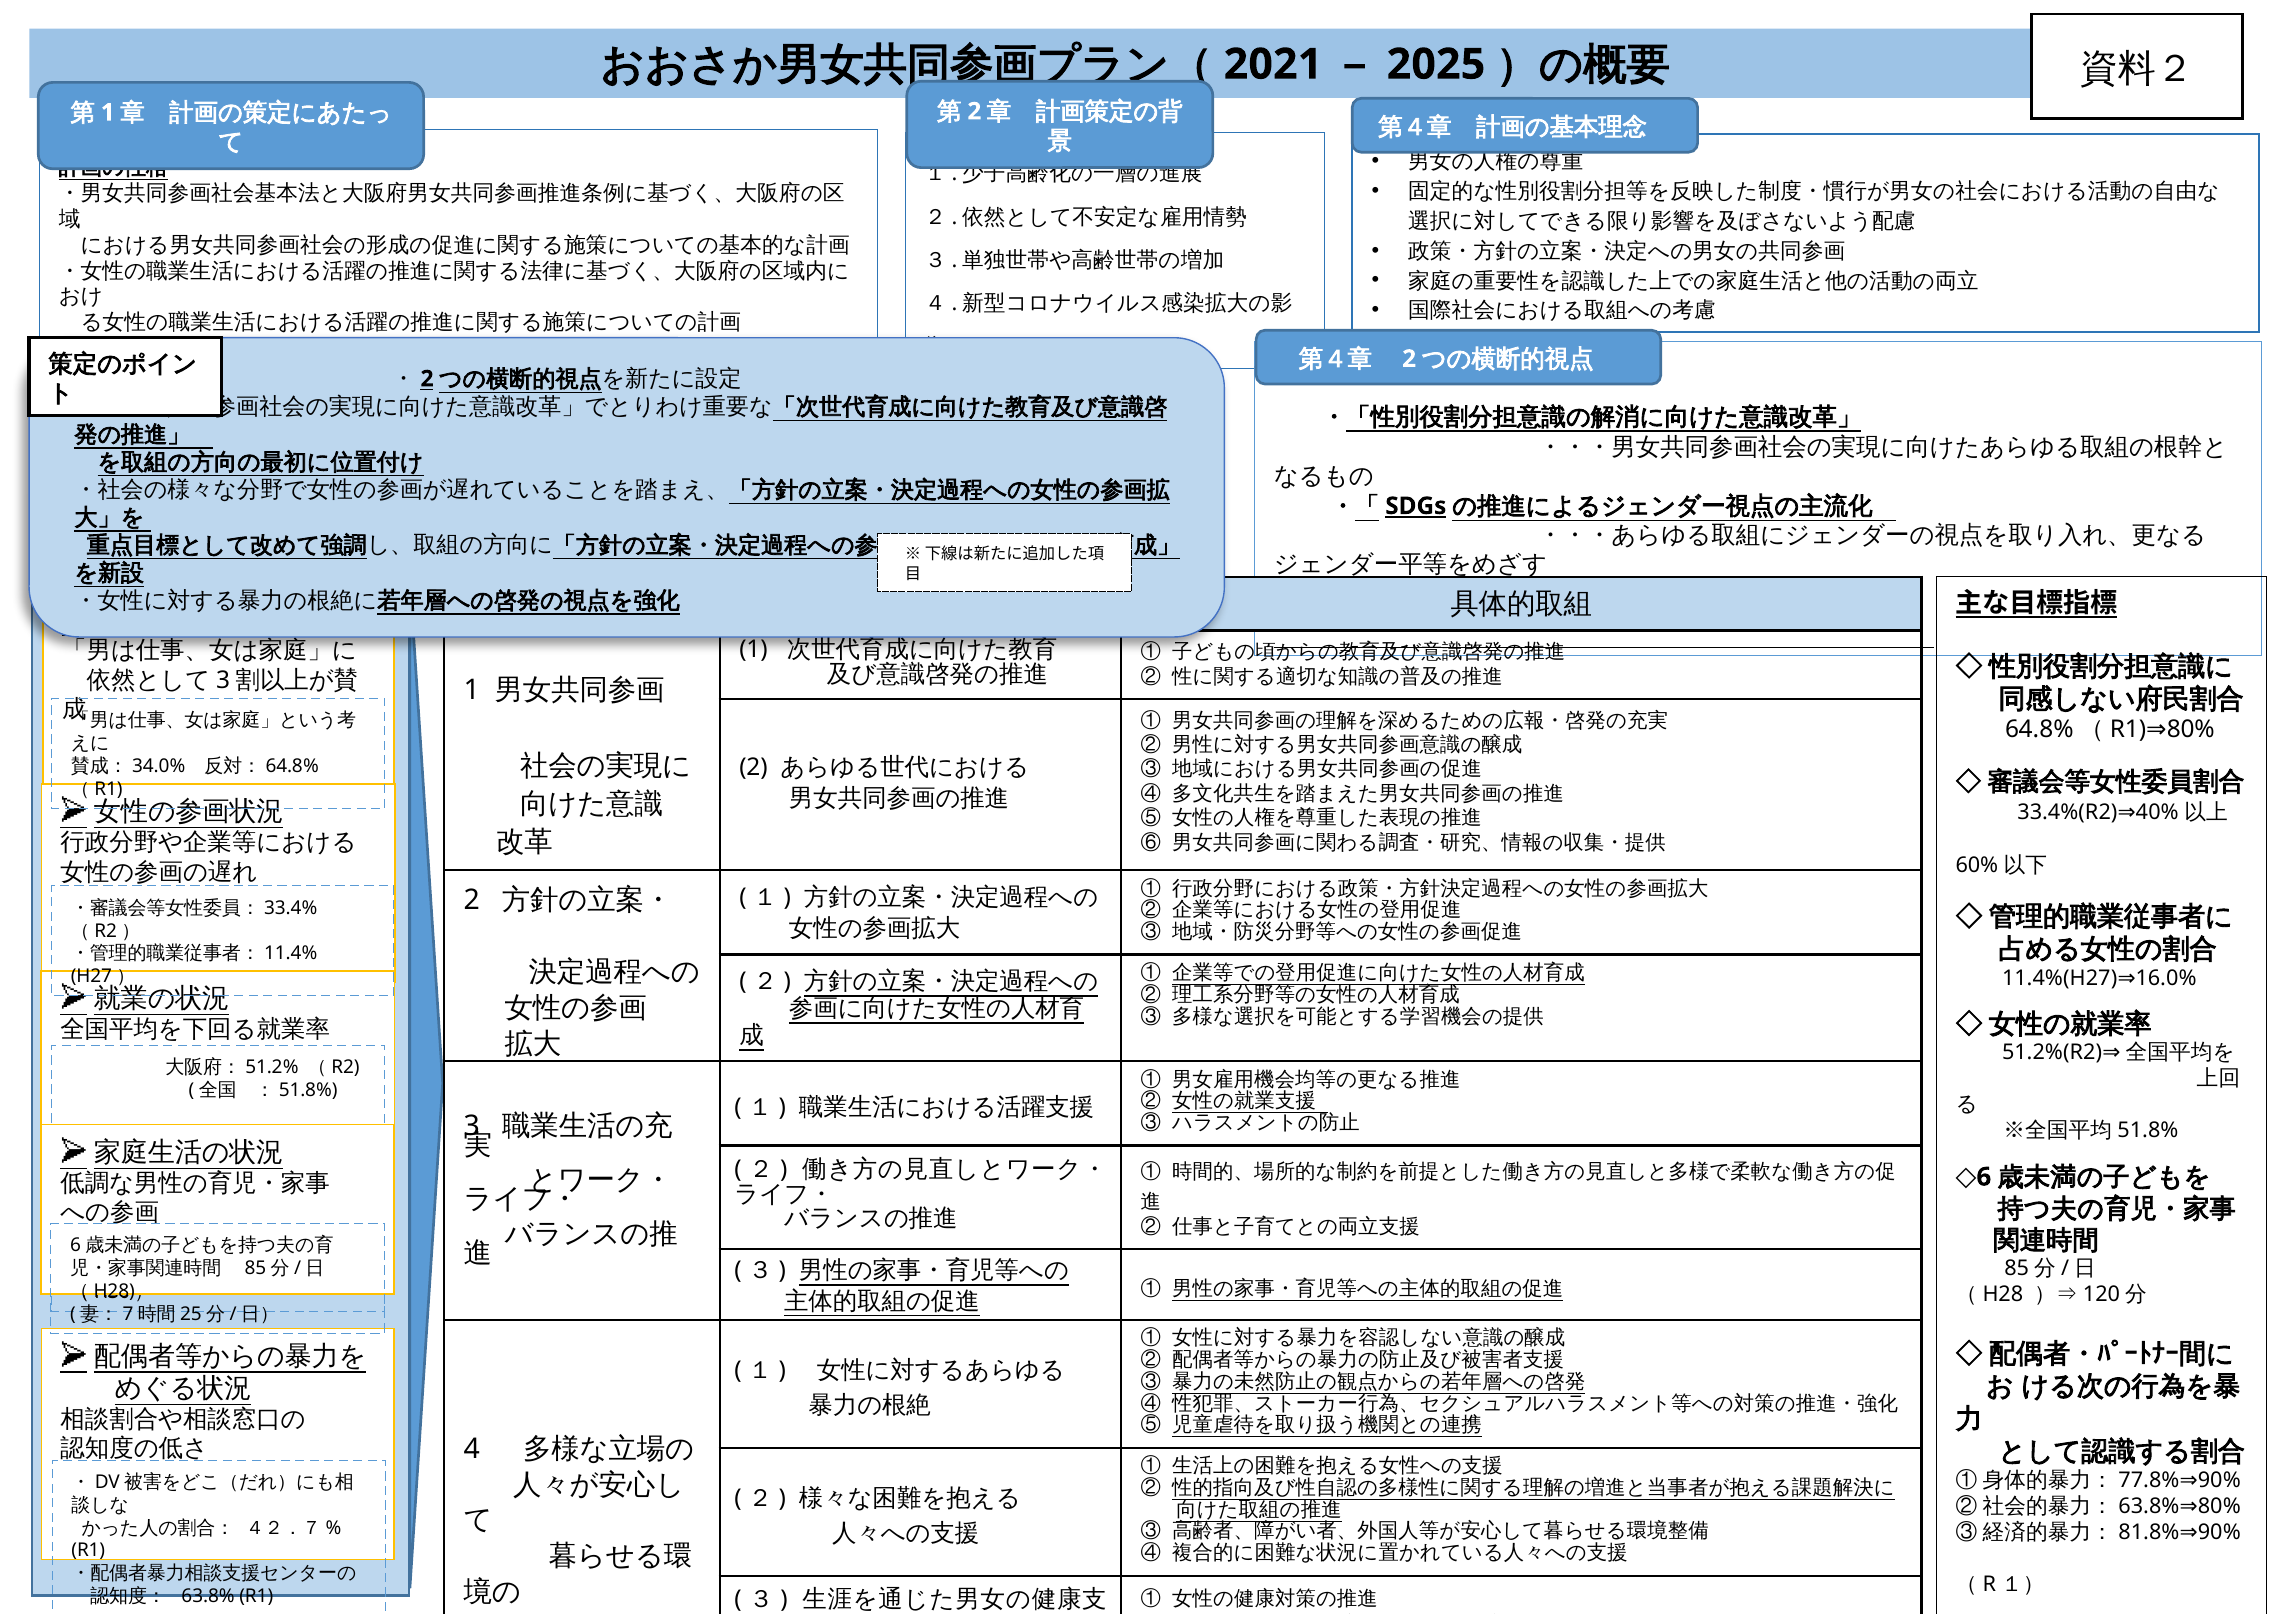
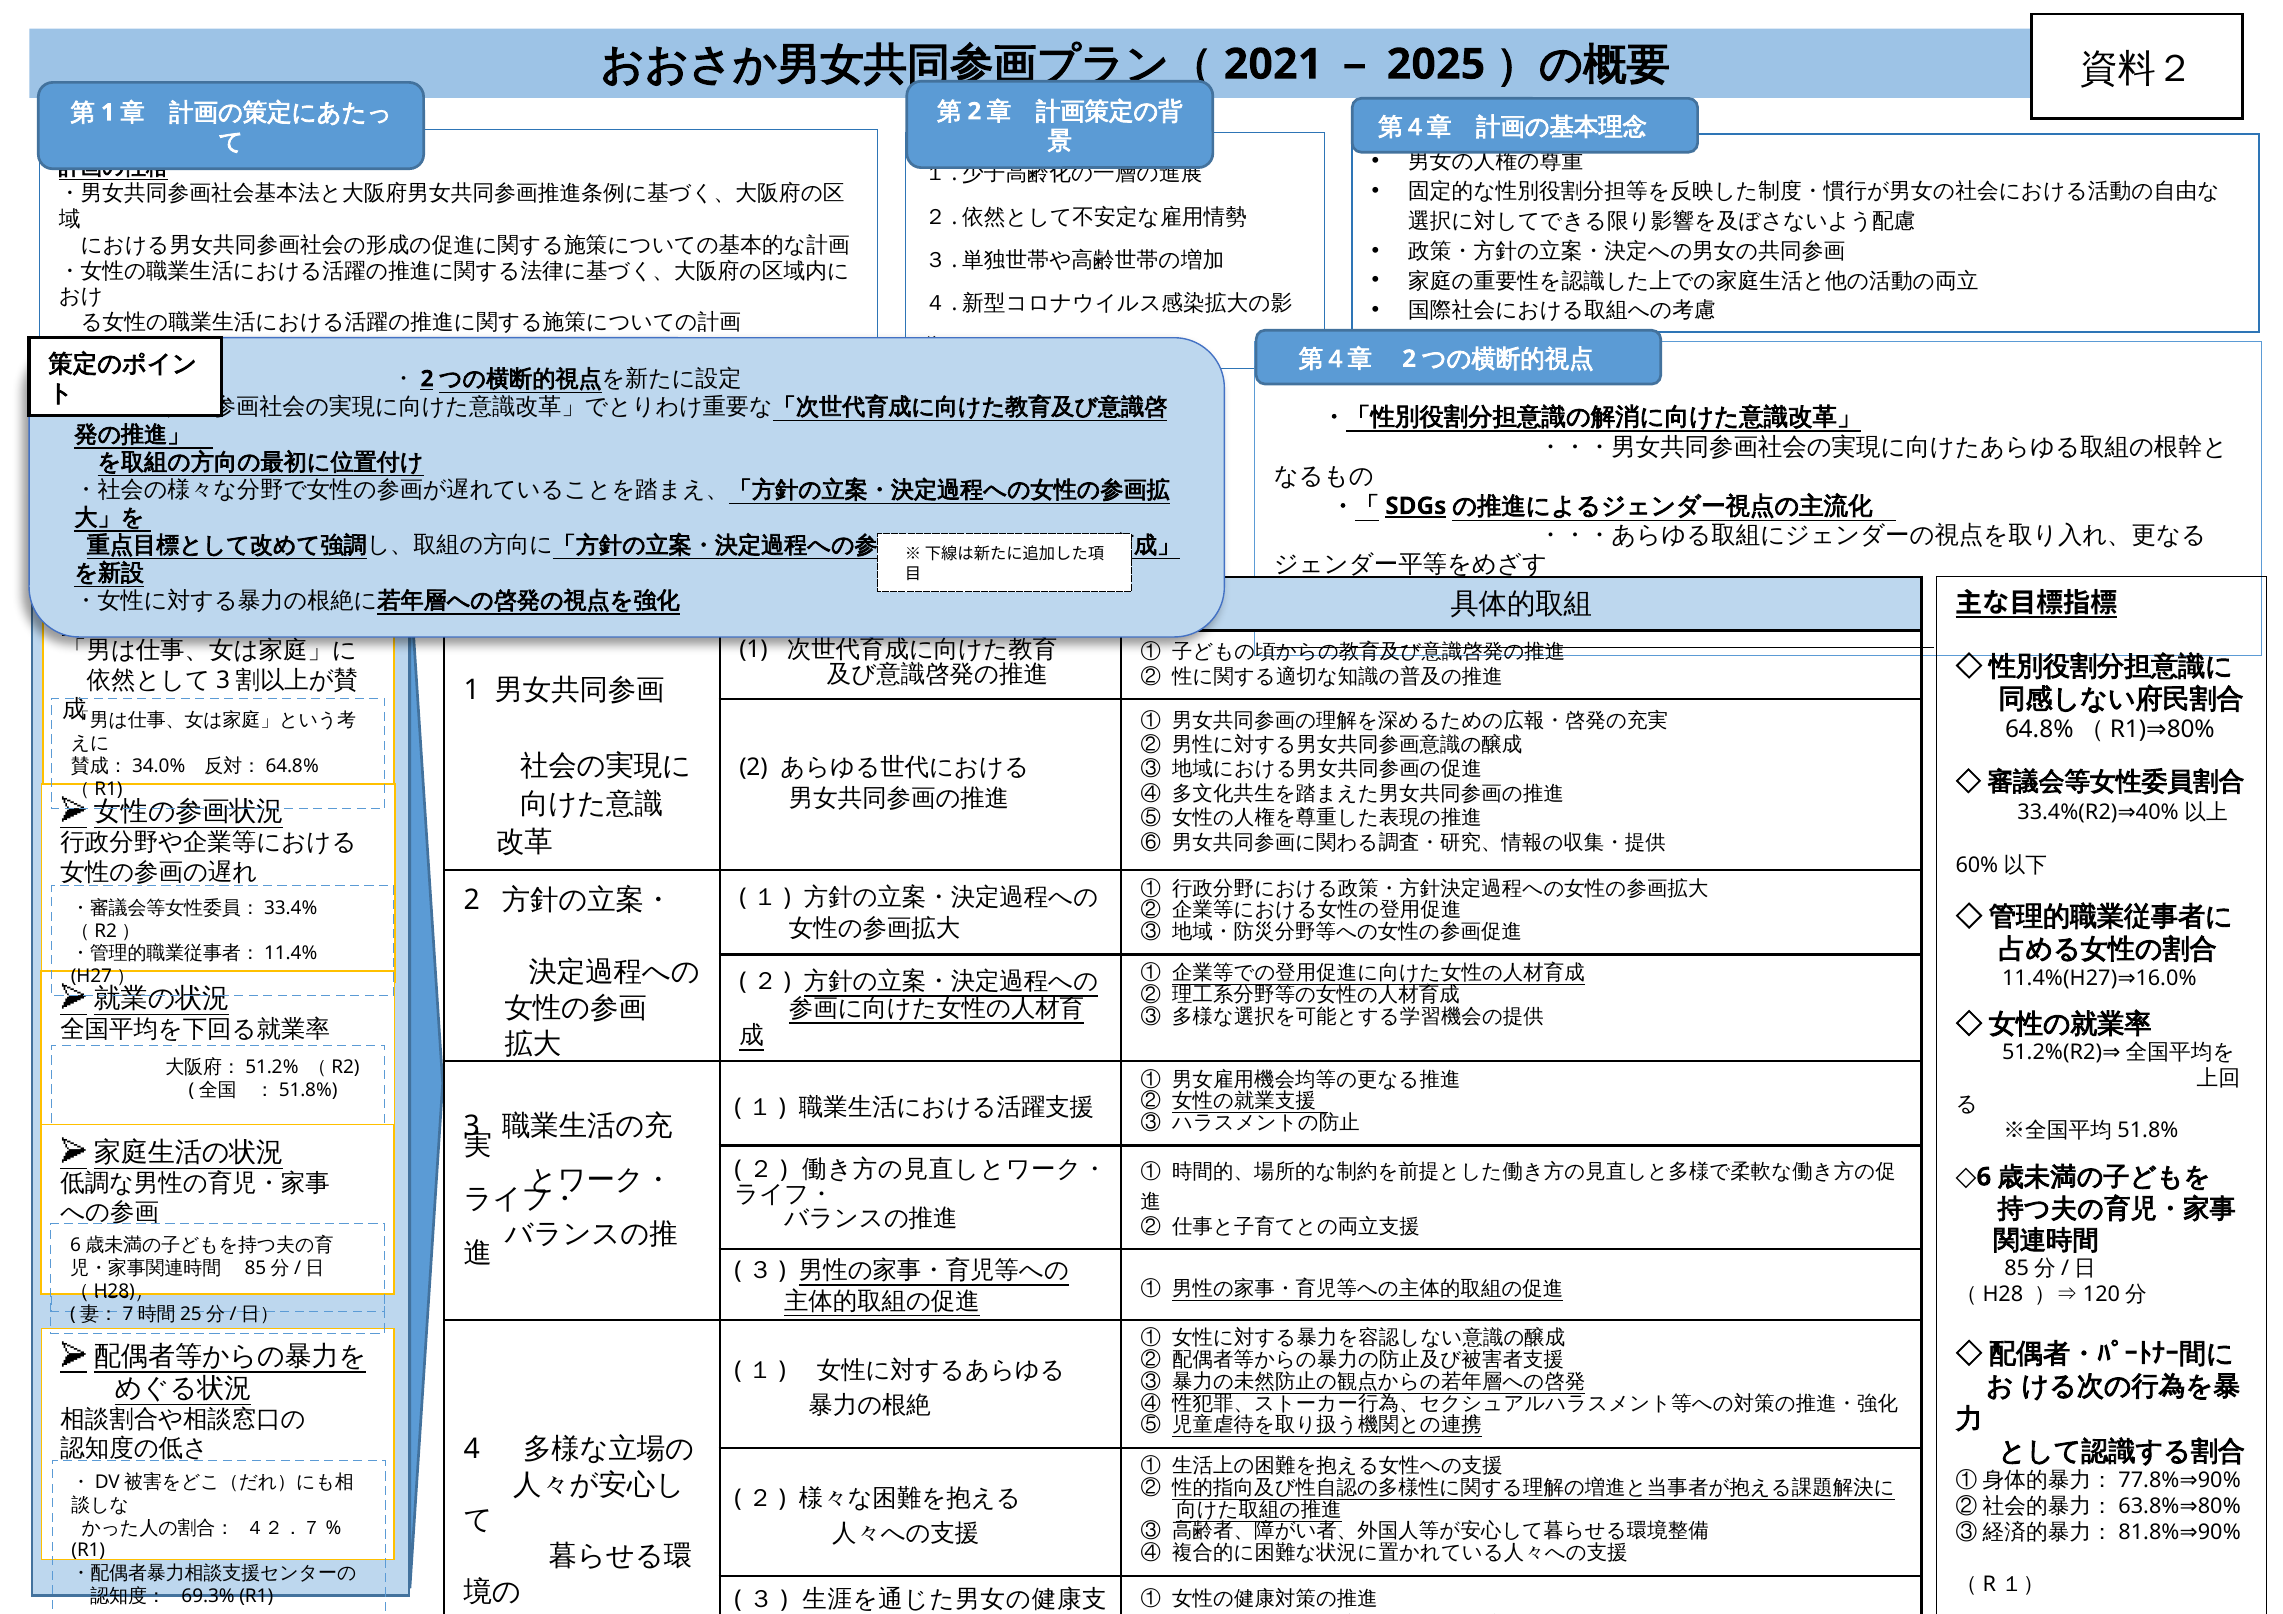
63.8% at (208, 1596): 63.8% -> 69.3%
